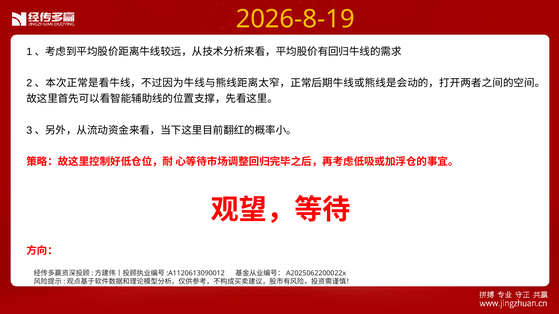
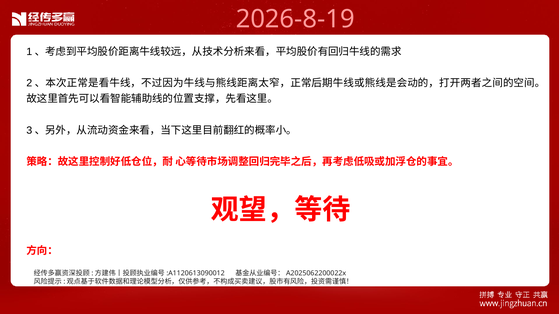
2026-8-19 colour: yellow -> pink
